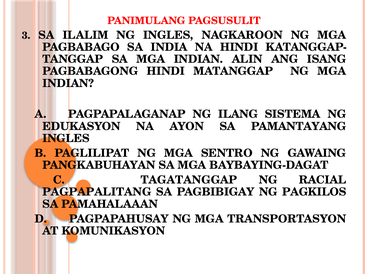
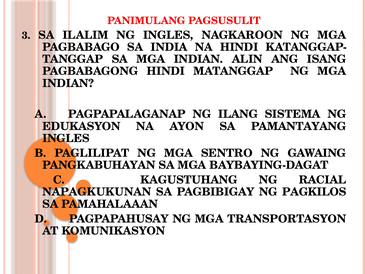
TAGATANGGAP: TAGATANGGAP -> KAGUSTUHANG
PAGPAPALITANG: PAGPAPALITANG -> NAPAGKUKUNAN
